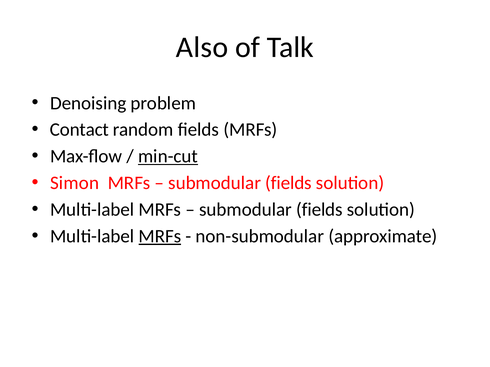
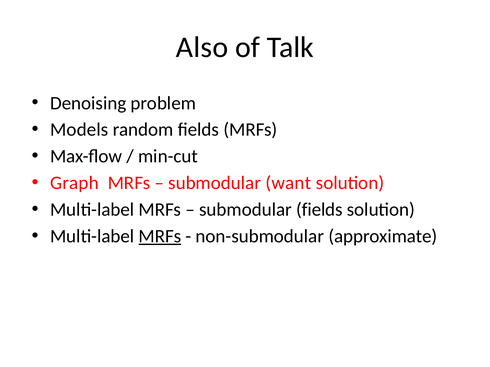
Contact: Contact -> Models
min-cut underline: present -> none
Simon: Simon -> Graph
fields at (289, 183): fields -> want
